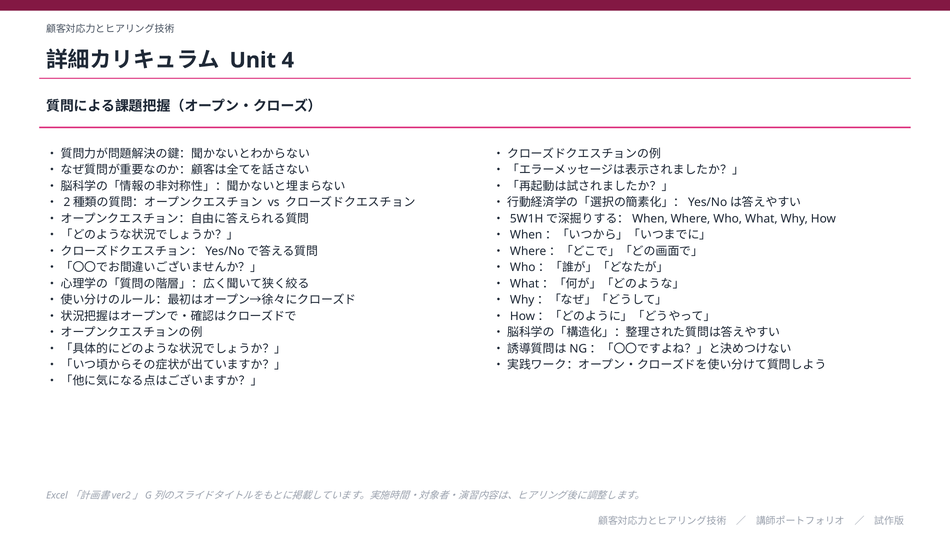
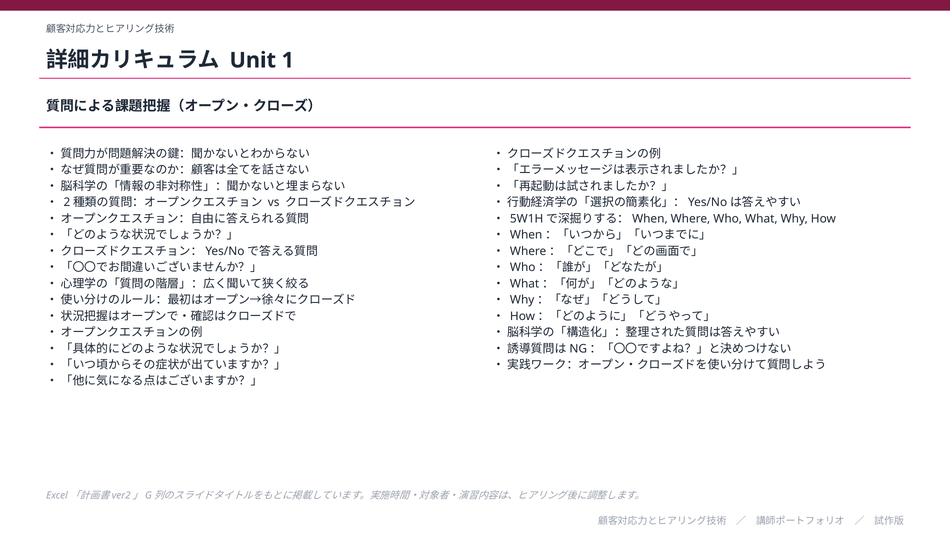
4: 4 -> 1
